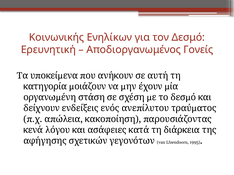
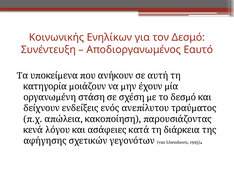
Ερευνητική: Ερευνητική -> Συνέντευξη
Γονείς: Γονείς -> Εαυτό
